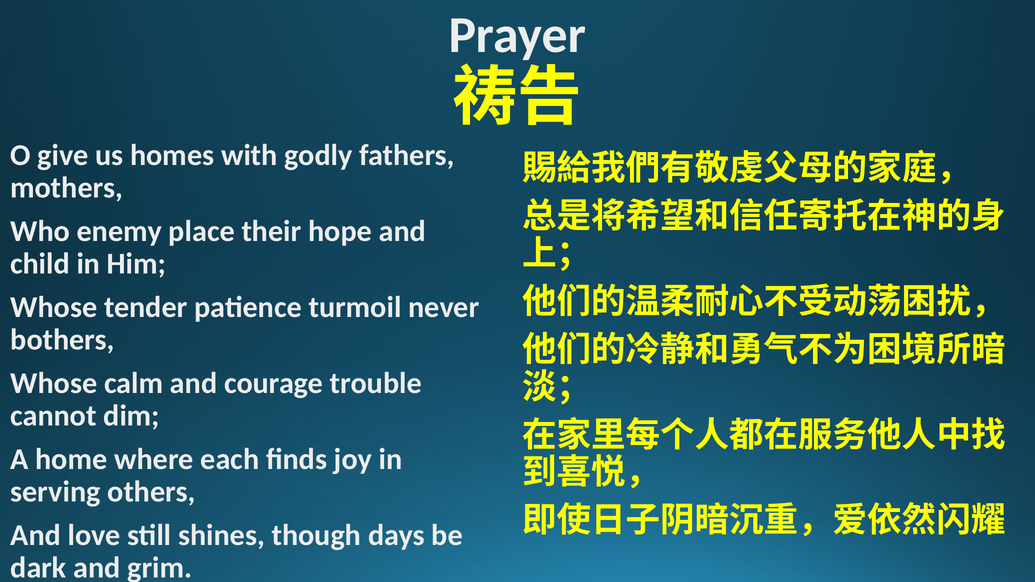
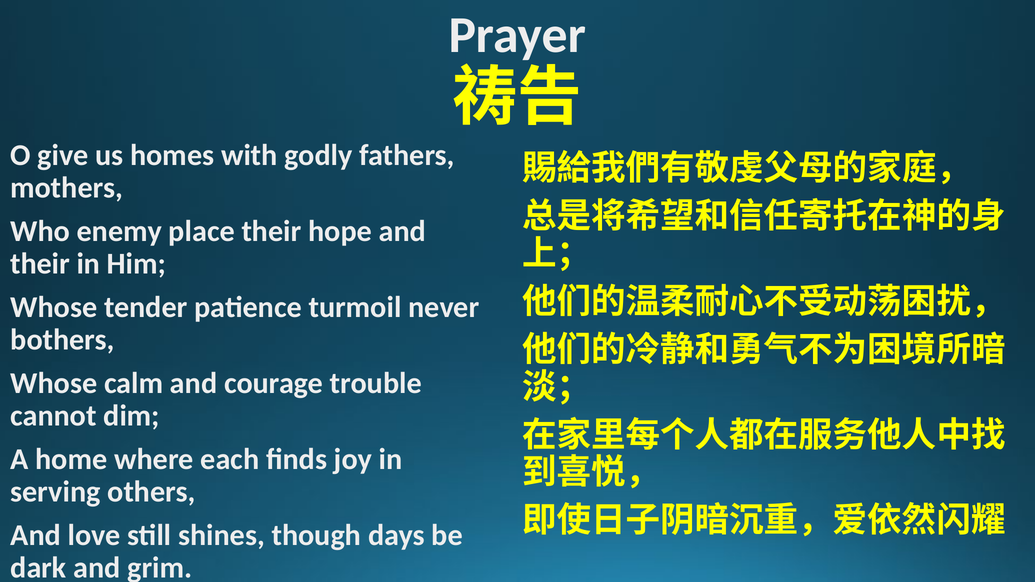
child at (40, 264): child -> their
